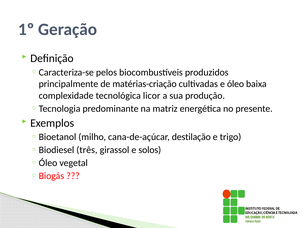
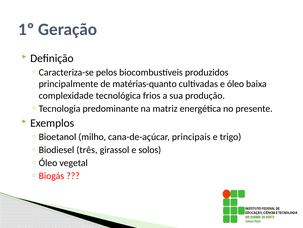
matérias-criação: matérias-criação -> matérias-quanto
licor: licor -> frios
destilação: destilação -> principais
